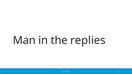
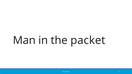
replies: replies -> packet
